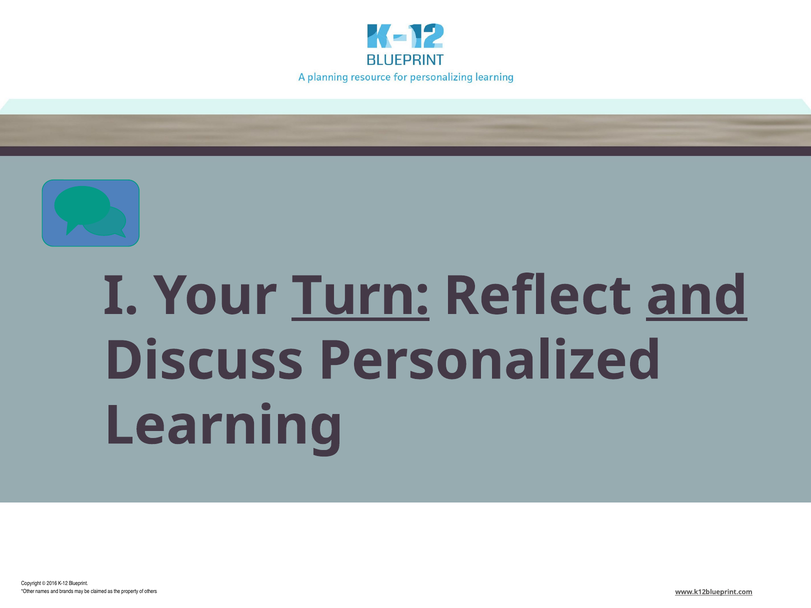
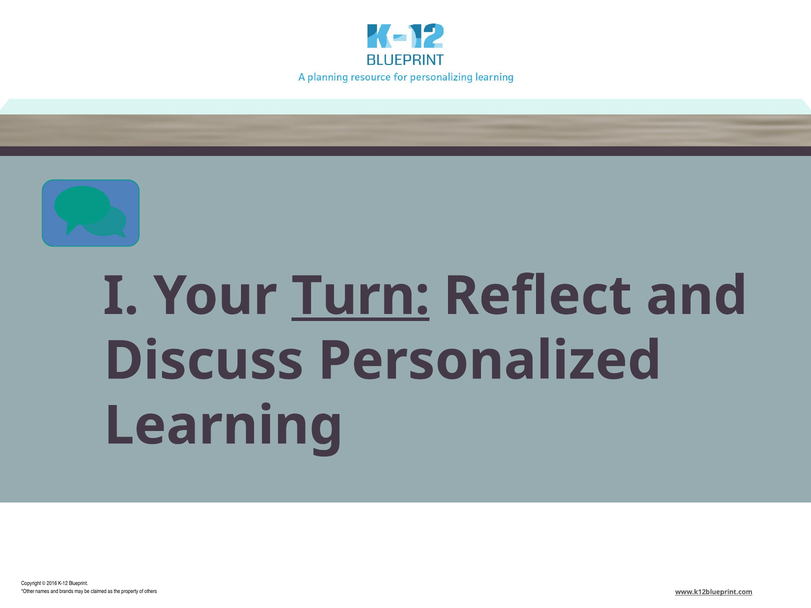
and at (697, 296) underline: present -> none
